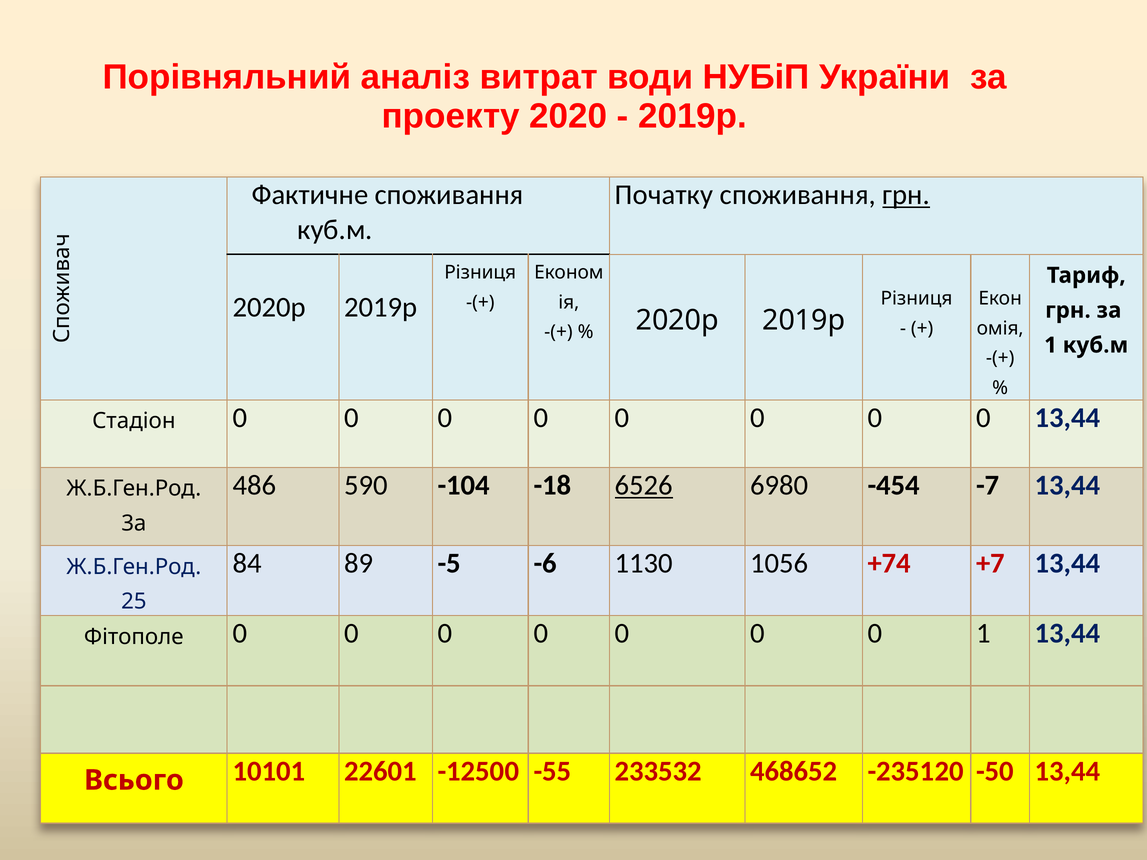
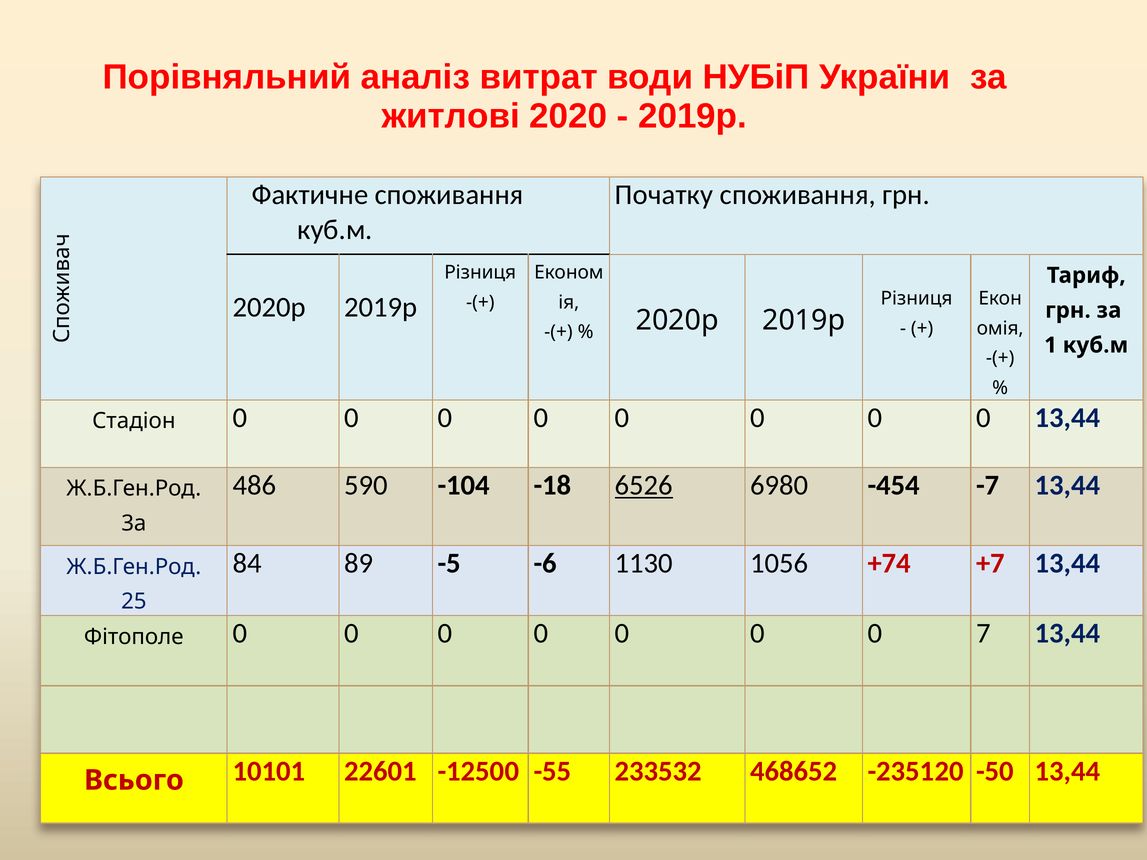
проекту: проекту -> житлові
грн at (906, 195) underline: present -> none
0 1: 1 -> 7
